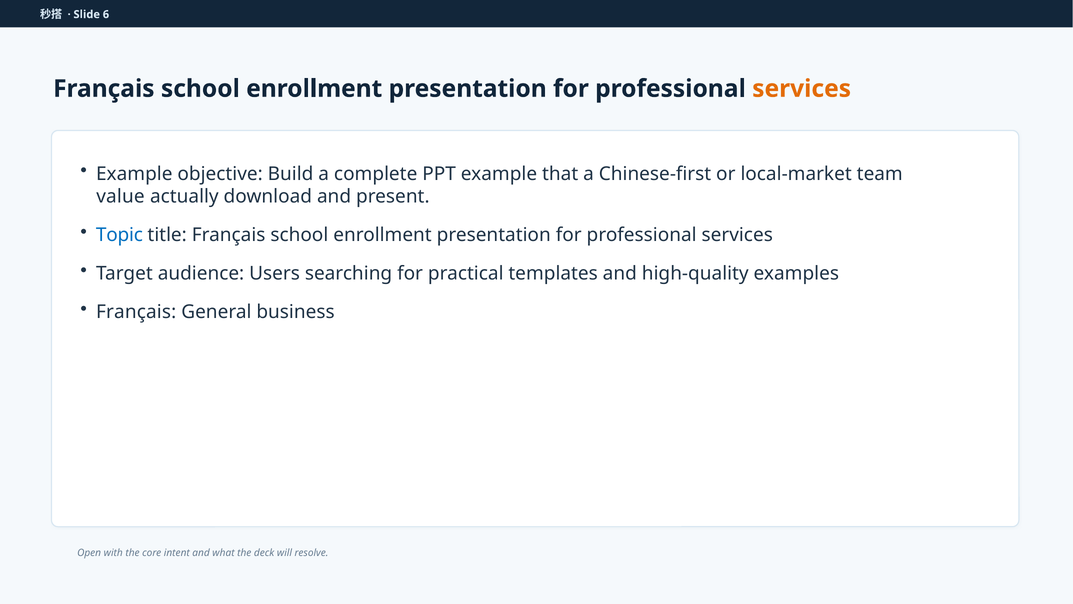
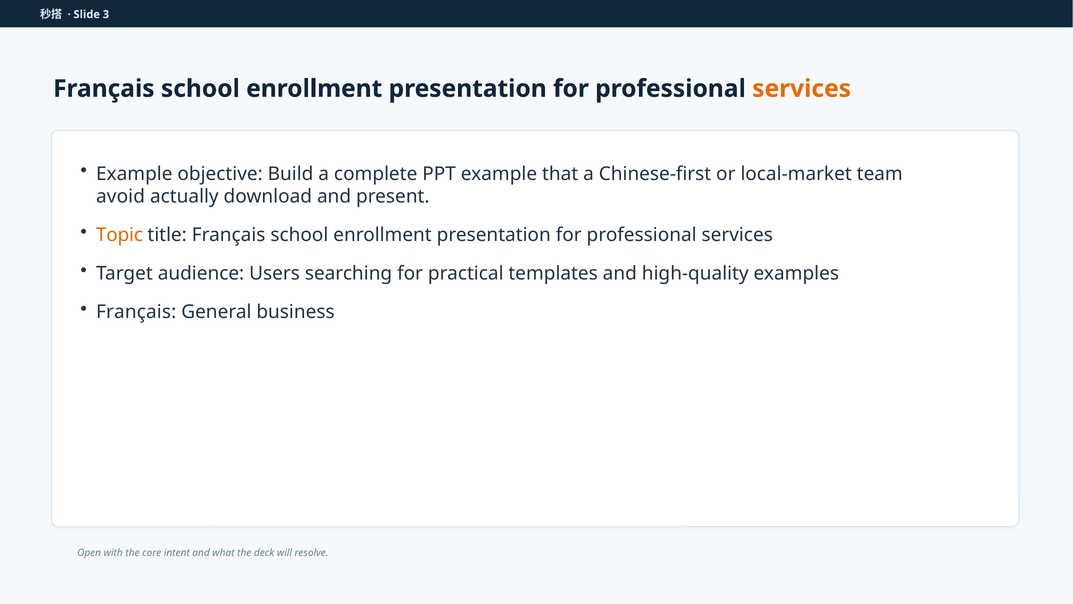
6: 6 -> 3
value: value -> avoid
Topic colour: blue -> orange
